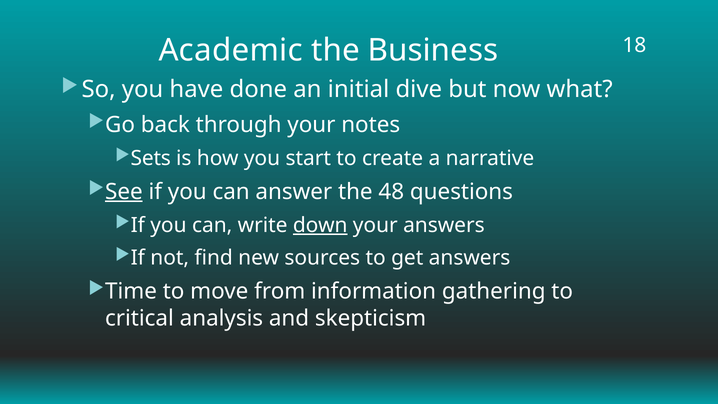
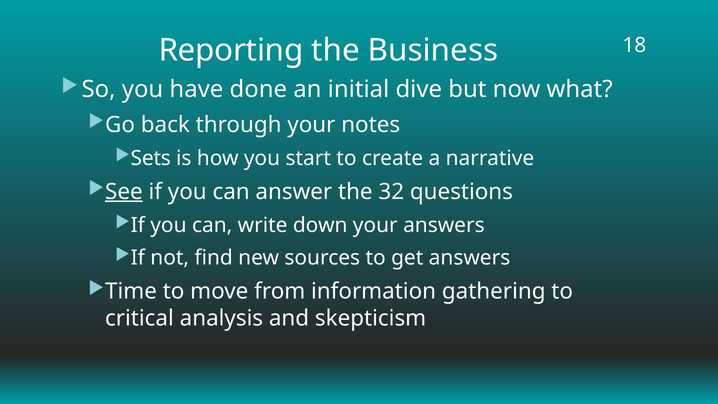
Academic: Academic -> Reporting
48: 48 -> 32
down underline: present -> none
